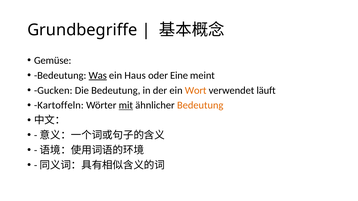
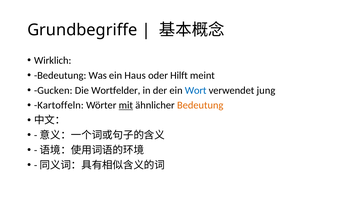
Gemüse: Gemüse -> Wirklich
Was underline: present -> none
Eine: Eine -> Hilft
Die Bedeutung: Bedeutung -> Wortfelder
Wort colour: orange -> blue
läuft: läuft -> jung
